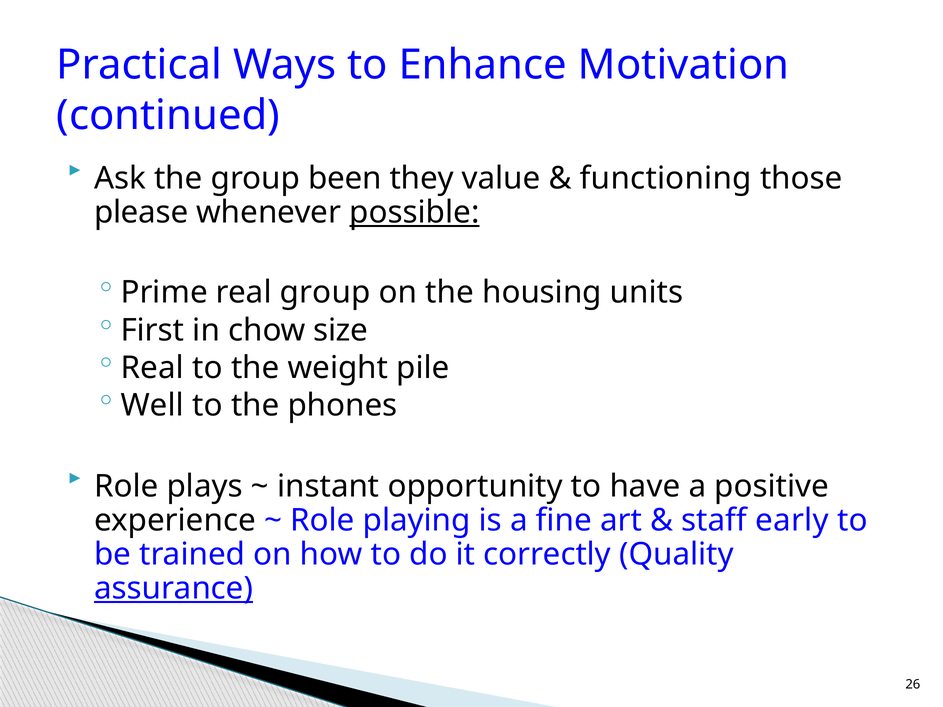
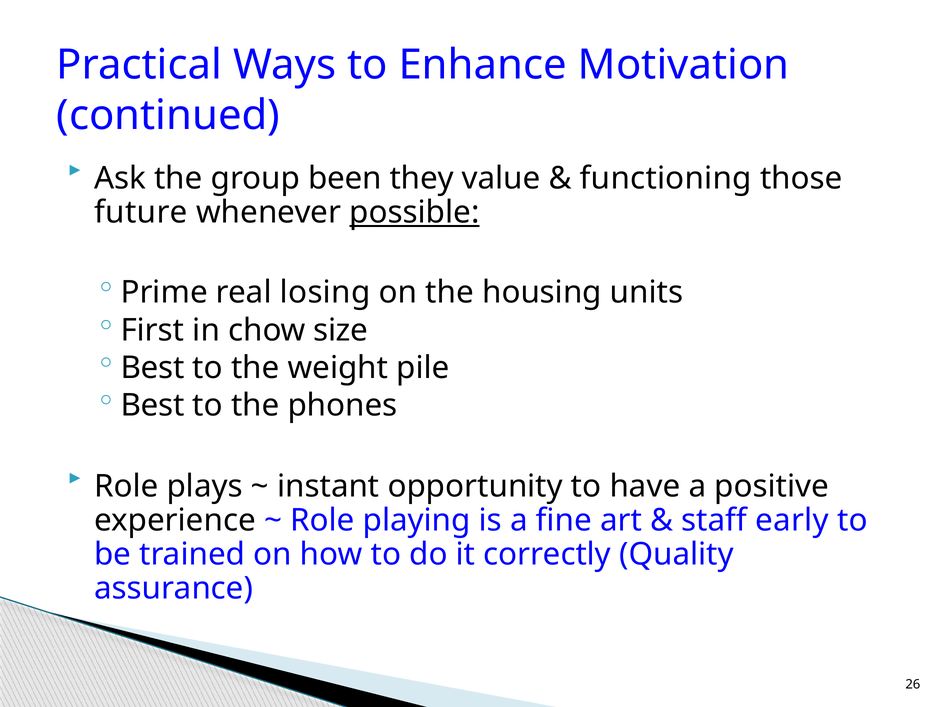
please: please -> future
real group: group -> losing
Real at (152, 368): Real -> Best
Well at (152, 406): Well -> Best
assurance underline: present -> none
